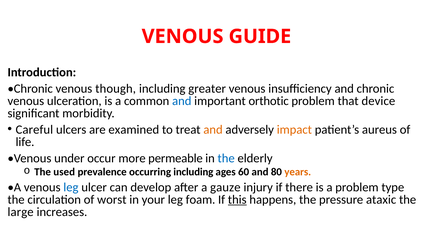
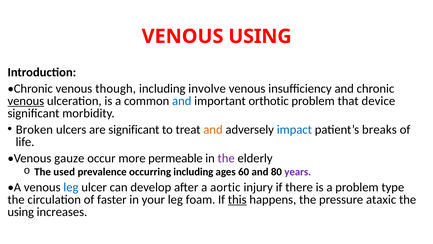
VENOUS GUIDE: GUIDE -> USING
greater: greater -> involve
venous at (26, 101) underline: none -> present
Careful: Careful -> Broken
are examined: examined -> significant
impact colour: orange -> blue
aureus: aureus -> breaks
under: under -> gauze
the at (226, 158) colour: blue -> purple
years colour: orange -> purple
gauze: gauze -> aortic
worst: worst -> faster
large at (21, 211): large -> using
